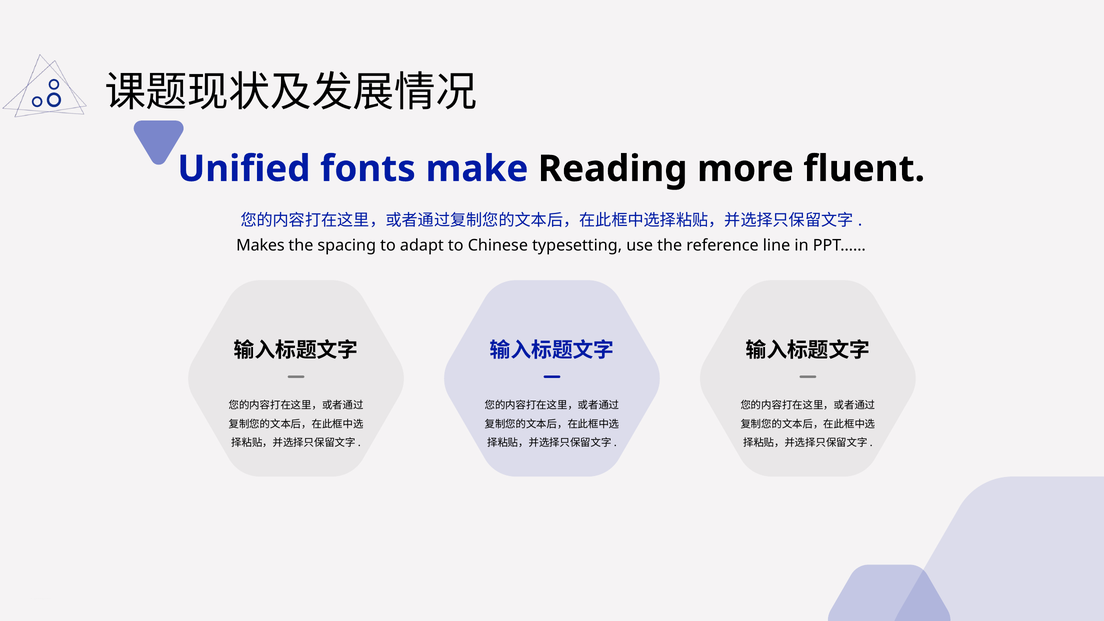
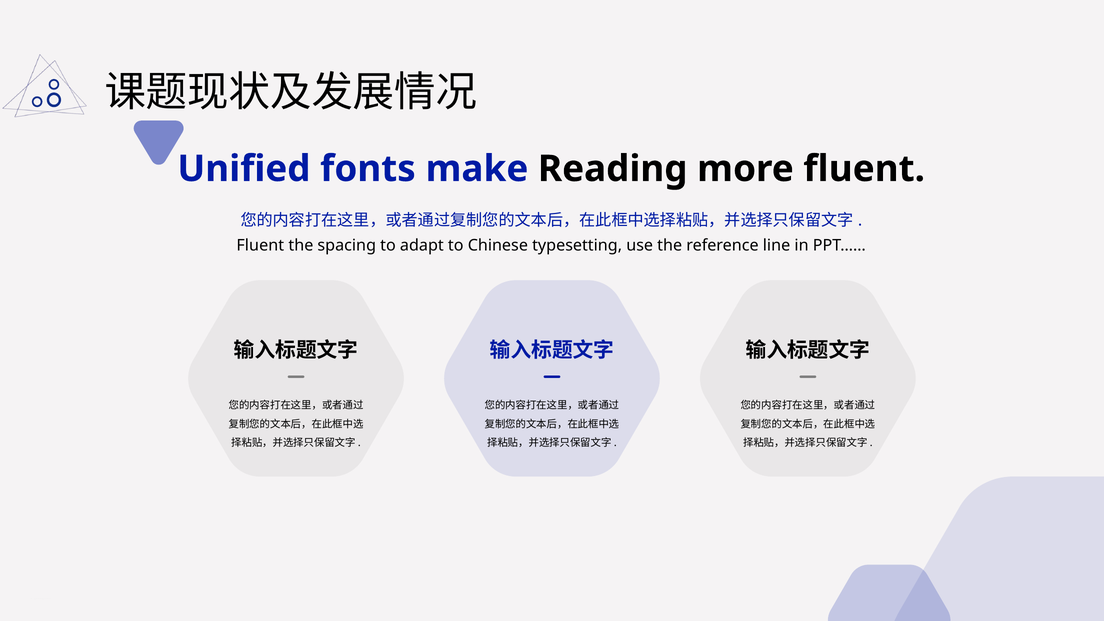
Makes at (260, 246): Makes -> Fluent
